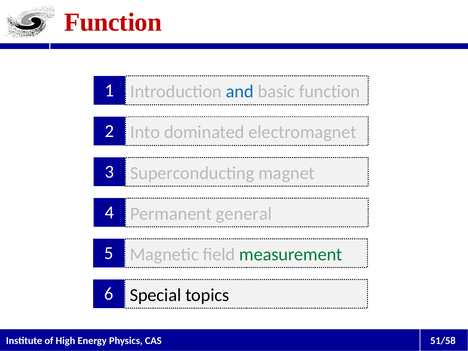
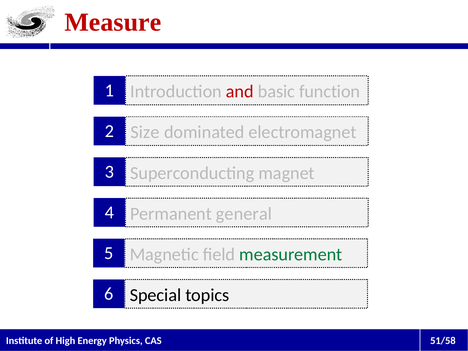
Function at (113, 22): Function -> Measure
and colour: blue -> red
Into: Into -> Size
